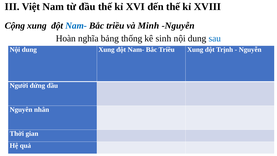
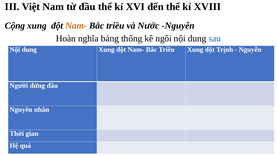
Nam- at (76, 26) colour: blue -> orange
Minh: Minh -> Nước
sinh: sinh -> ngôi
